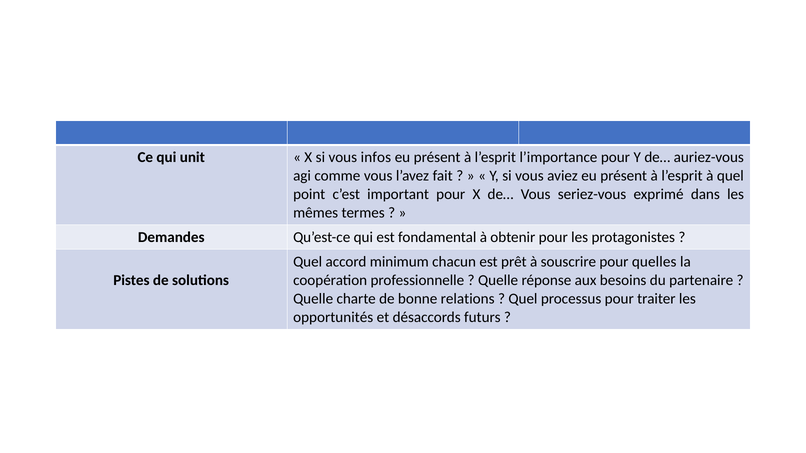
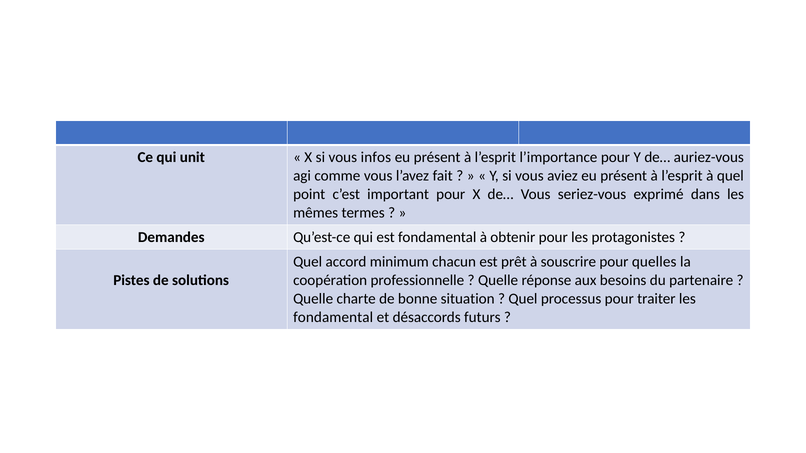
relations: relations -> situation
opportunités at (333, 317): opportunités -> fondamental
